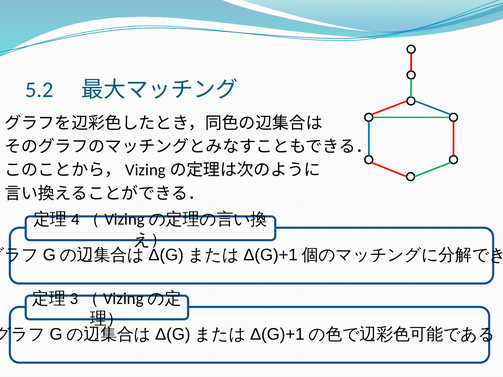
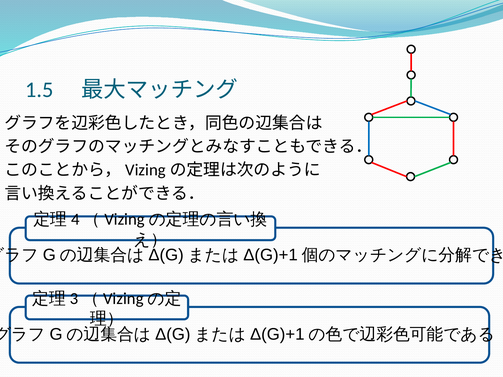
5.2: 5.2 -> 1.5
